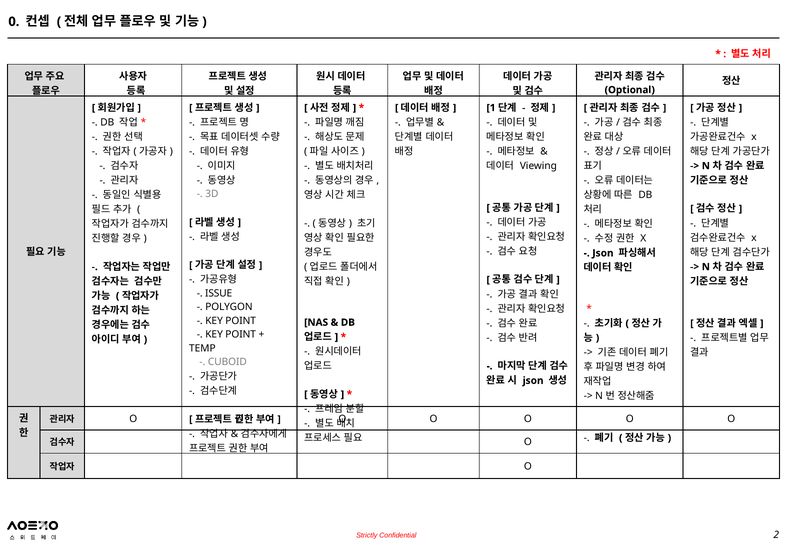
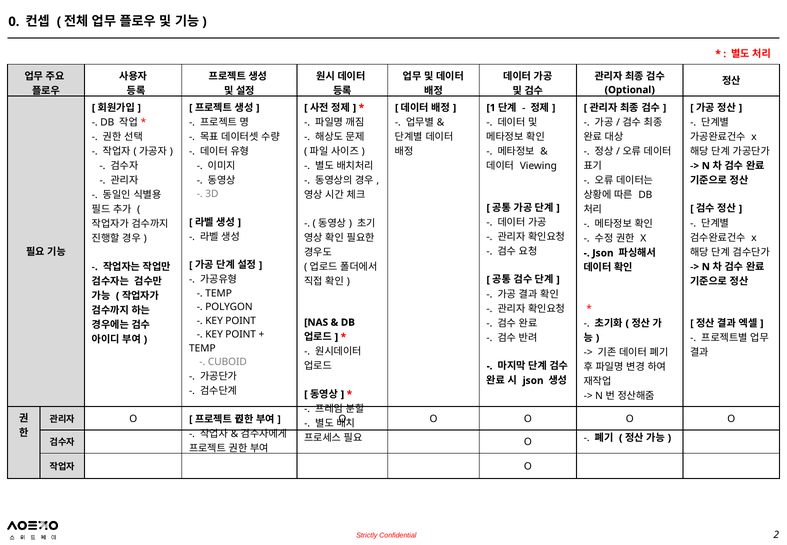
ISSUE at (219, 293): ISSUE -> TEMP
